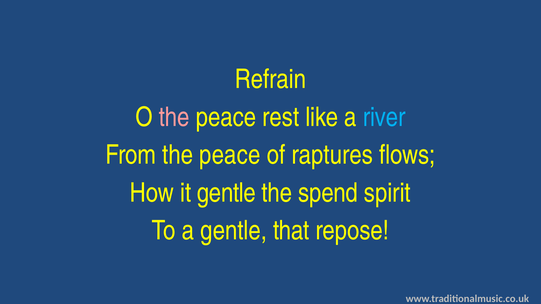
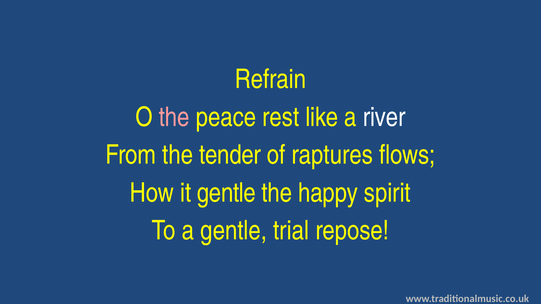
river colour: light blue -> white
From the peace: peace -> tender
spend: spend -> happy
that: that -> trial
